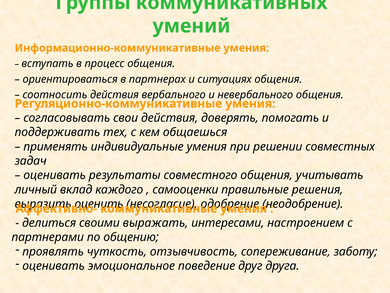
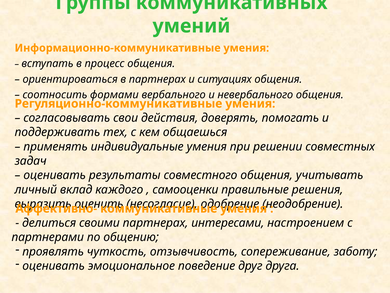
соотносить действия: действия -> формами
своими выражать: выражать -> партнерах
